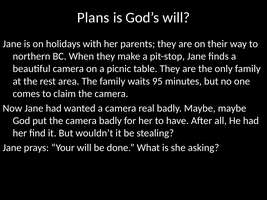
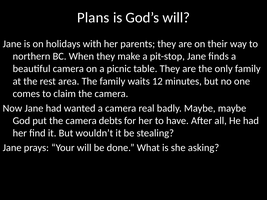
95: 95 -> 12
camera badly: badly -> debts
